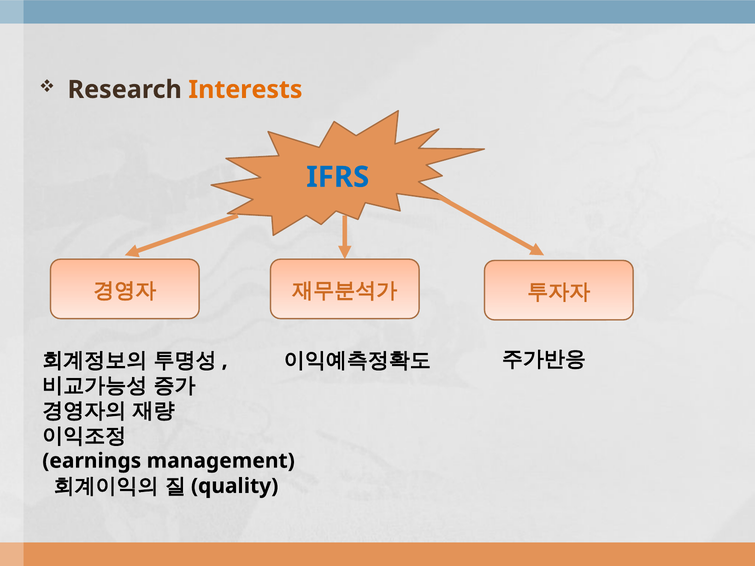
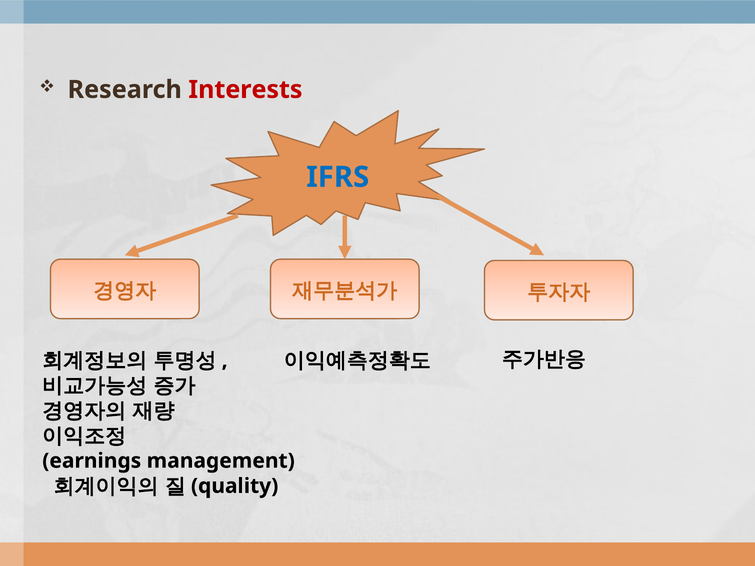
Interests colour: orange -> red
